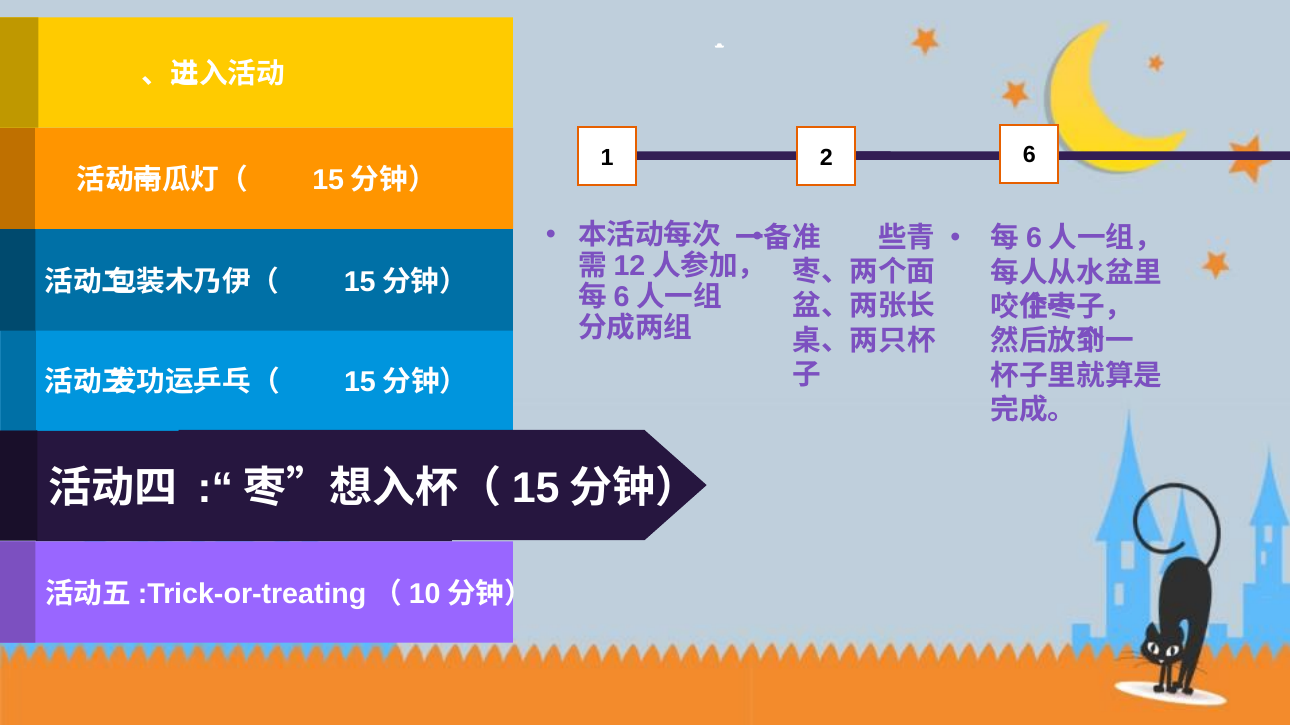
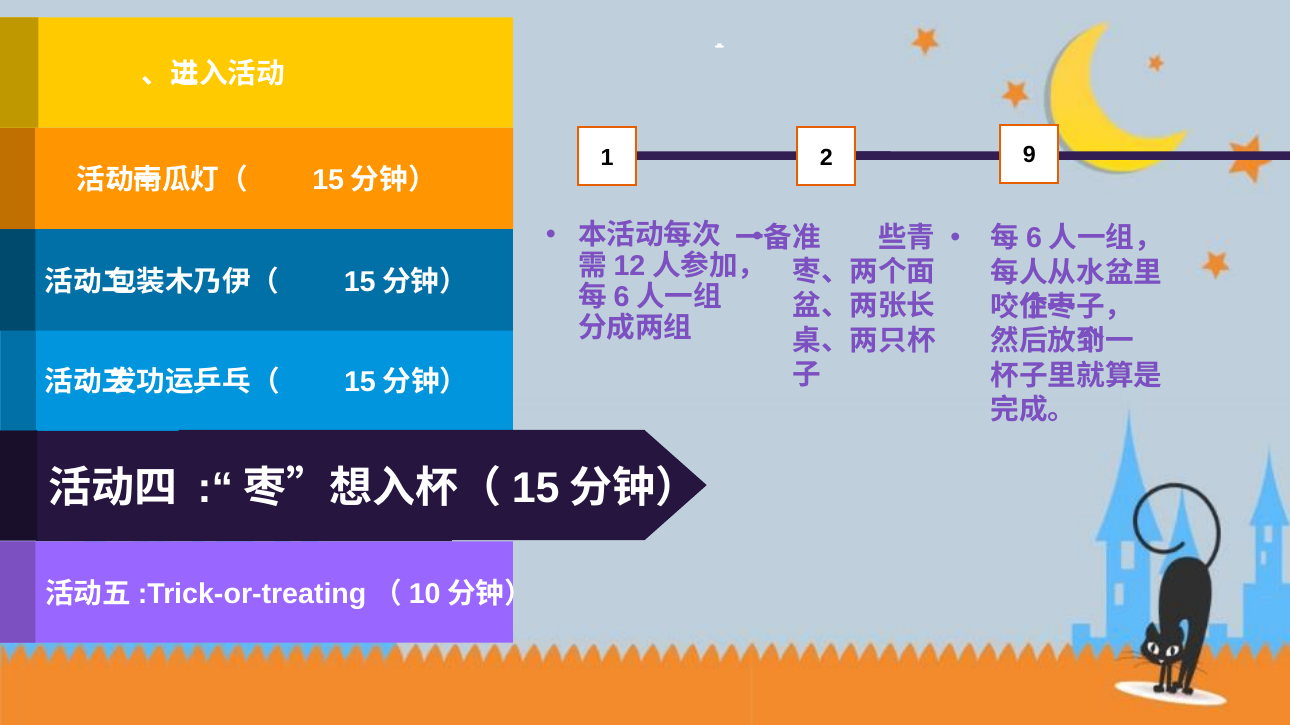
6: 6 -> 9
